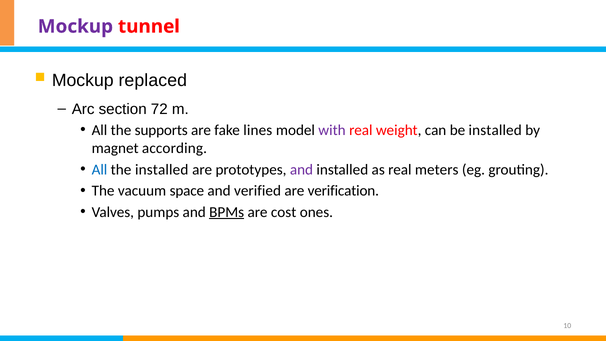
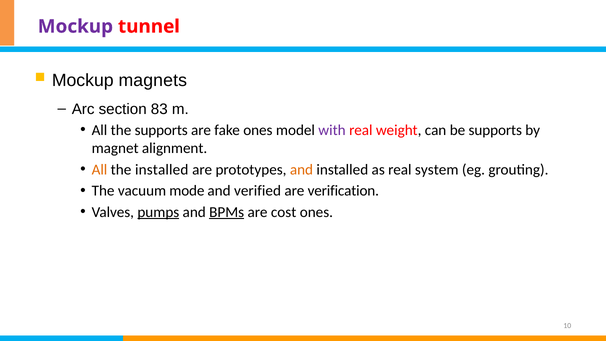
replaced: replaced -> magnets
72: 72 -> 83
fake lines: lines -> ones
be installed: installed -> supports
according: according -> alignment
All at (99, 170) colour: blue -> orange
and at (301, 170) colour: purple -> orange
meters: meters -> system
space: space -> mode
pumps underline: none -> present
